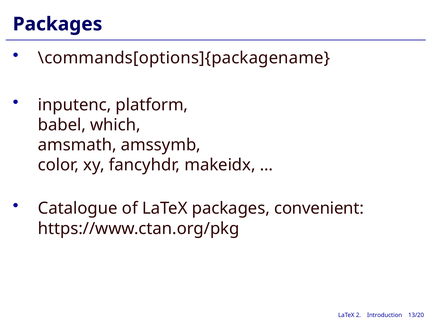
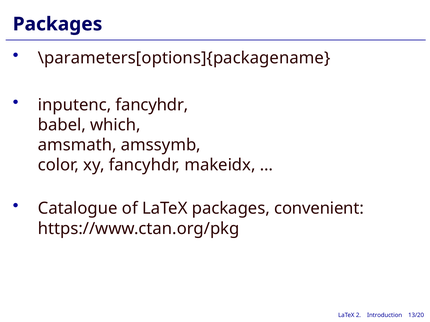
\commands[options]{packagename: \commands[options]{packagename -> \parameters[options]{packagename
inputenc platform: platform -> fancyhdr
